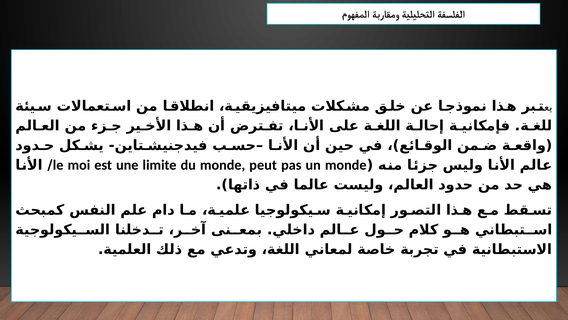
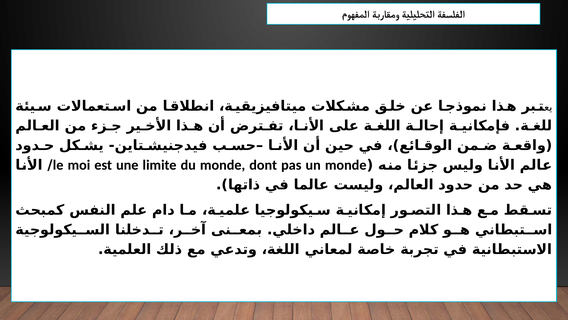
peut: peut -> dont
